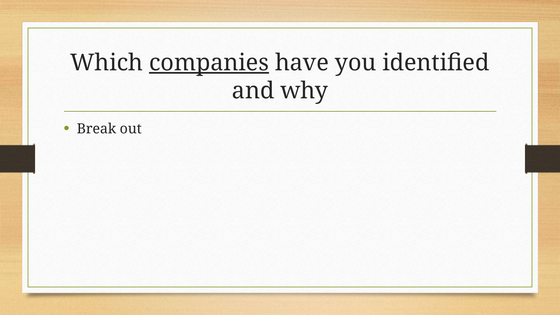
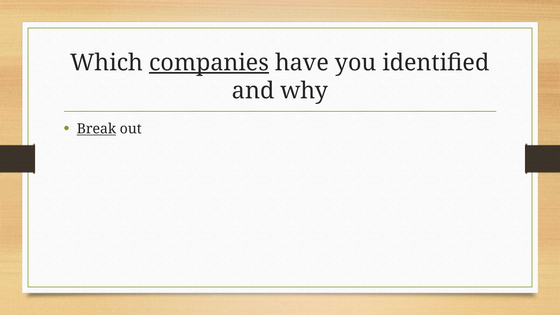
Break underline: none -> present
